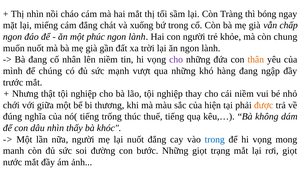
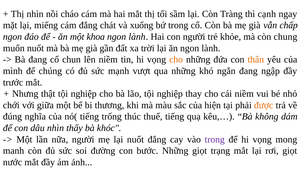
bóng: bóng -> cạnh
phúc: phúc -> khoa
nhân: nhân -> chun
cho at (176, 60) colour: purple -> orange
hàng: hàng -> ngắn
trong at (215, 139) colour: blue -> purple
